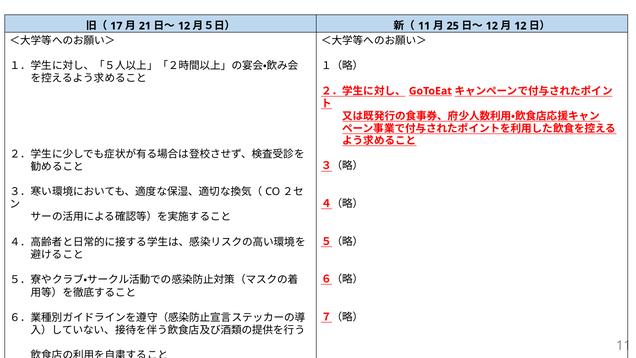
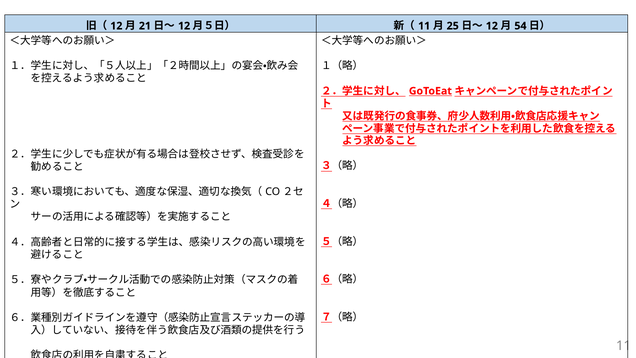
17 at (116, 26): 17 -> 12
12 at (520, 26): 12 -> 54
